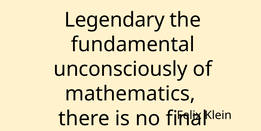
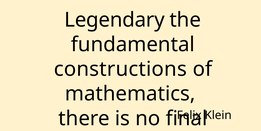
unconsciously: unconsciously -> constructions
